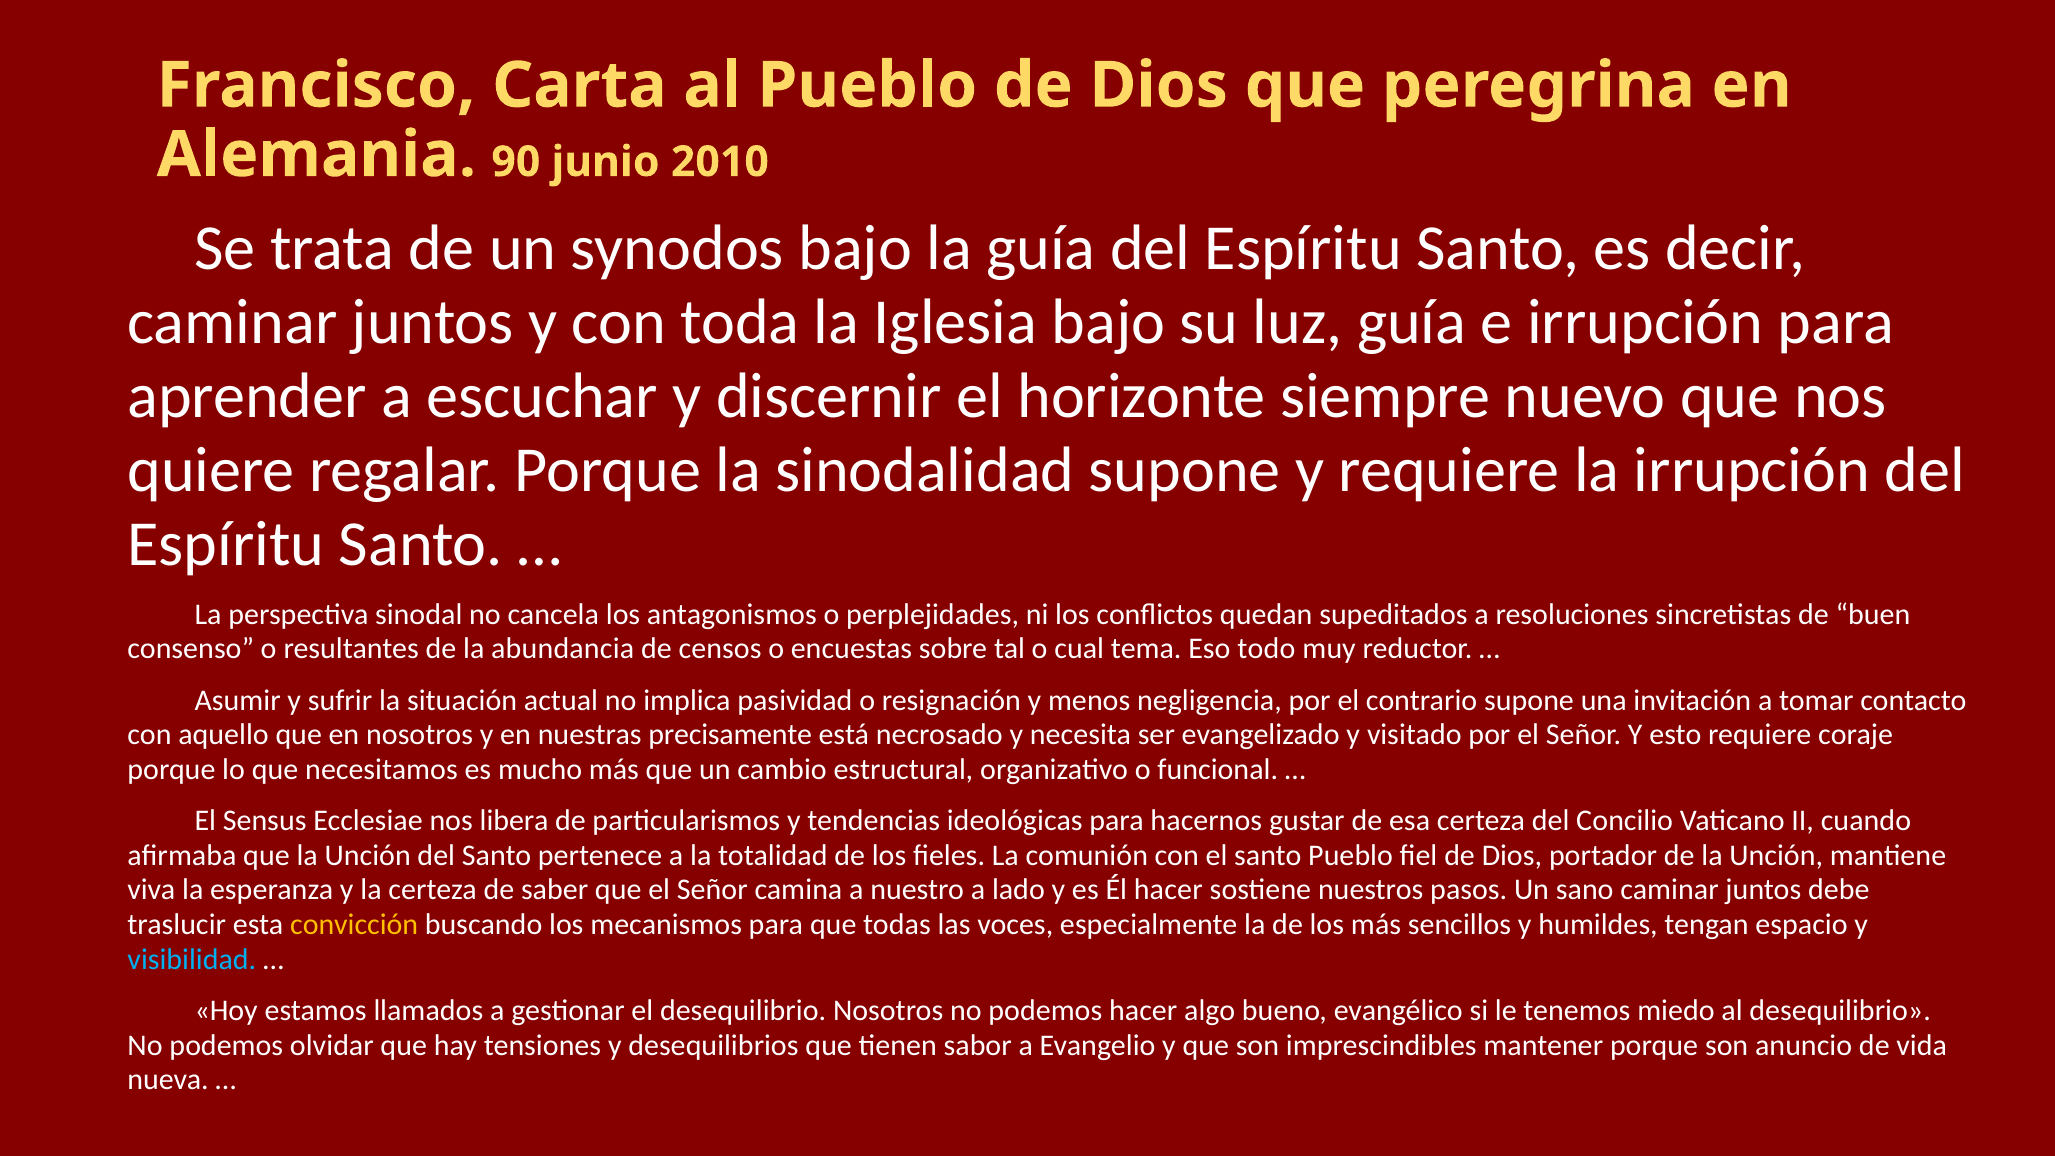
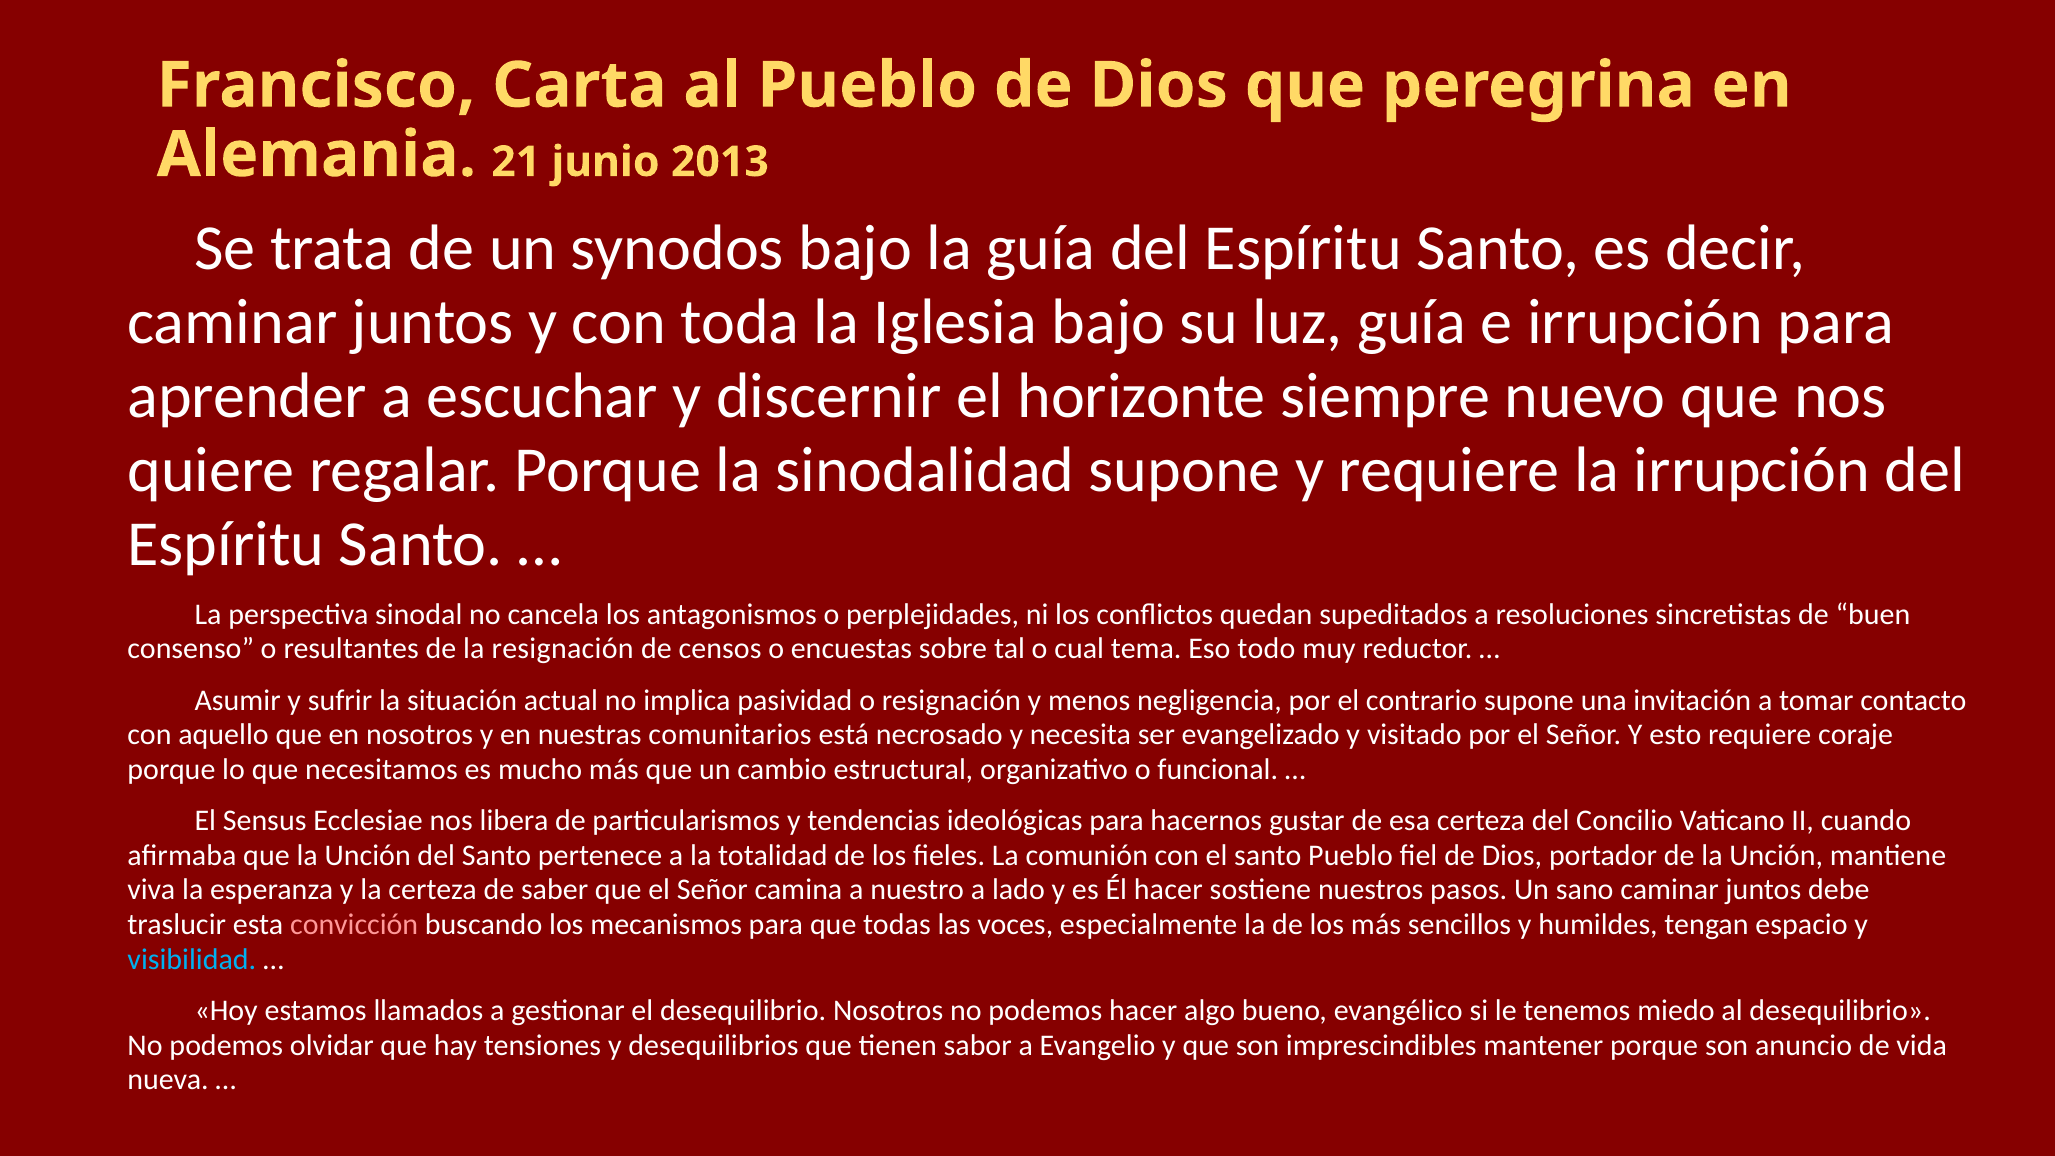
90: 90 -> 21
2010: 2010 -> 2013
la abundancia: abundancia -> resignación
precisamente: precisamente -> comunitarios
convicción colour: yellow -> pink
